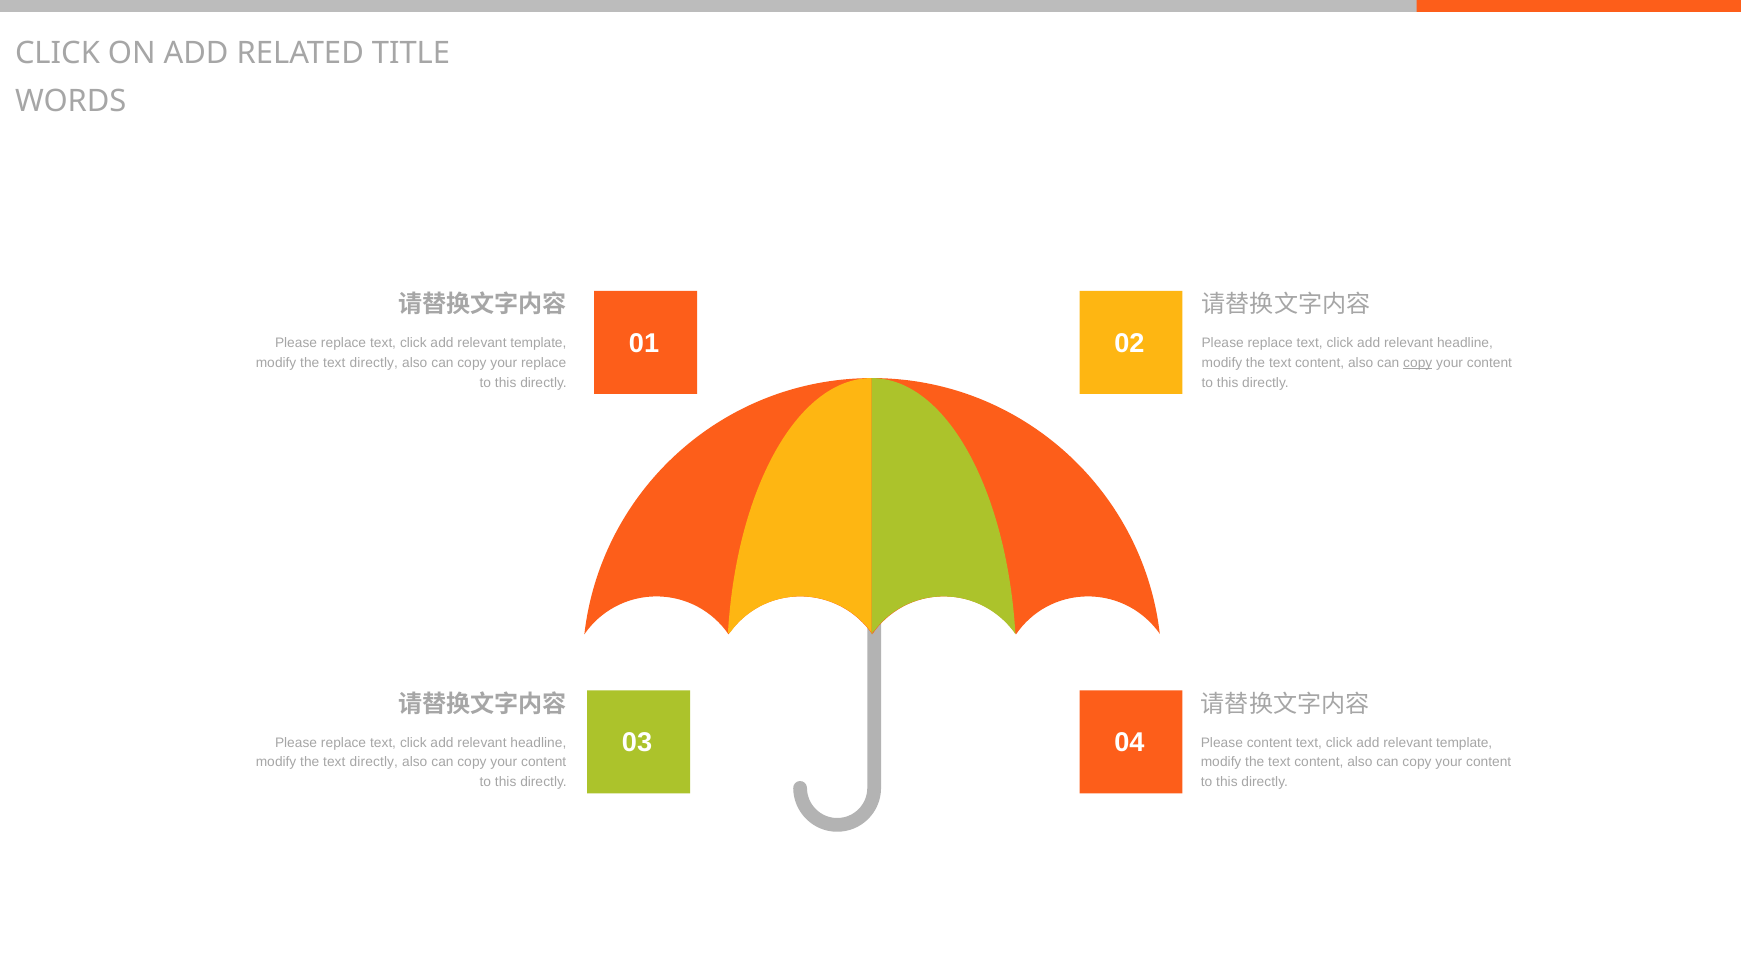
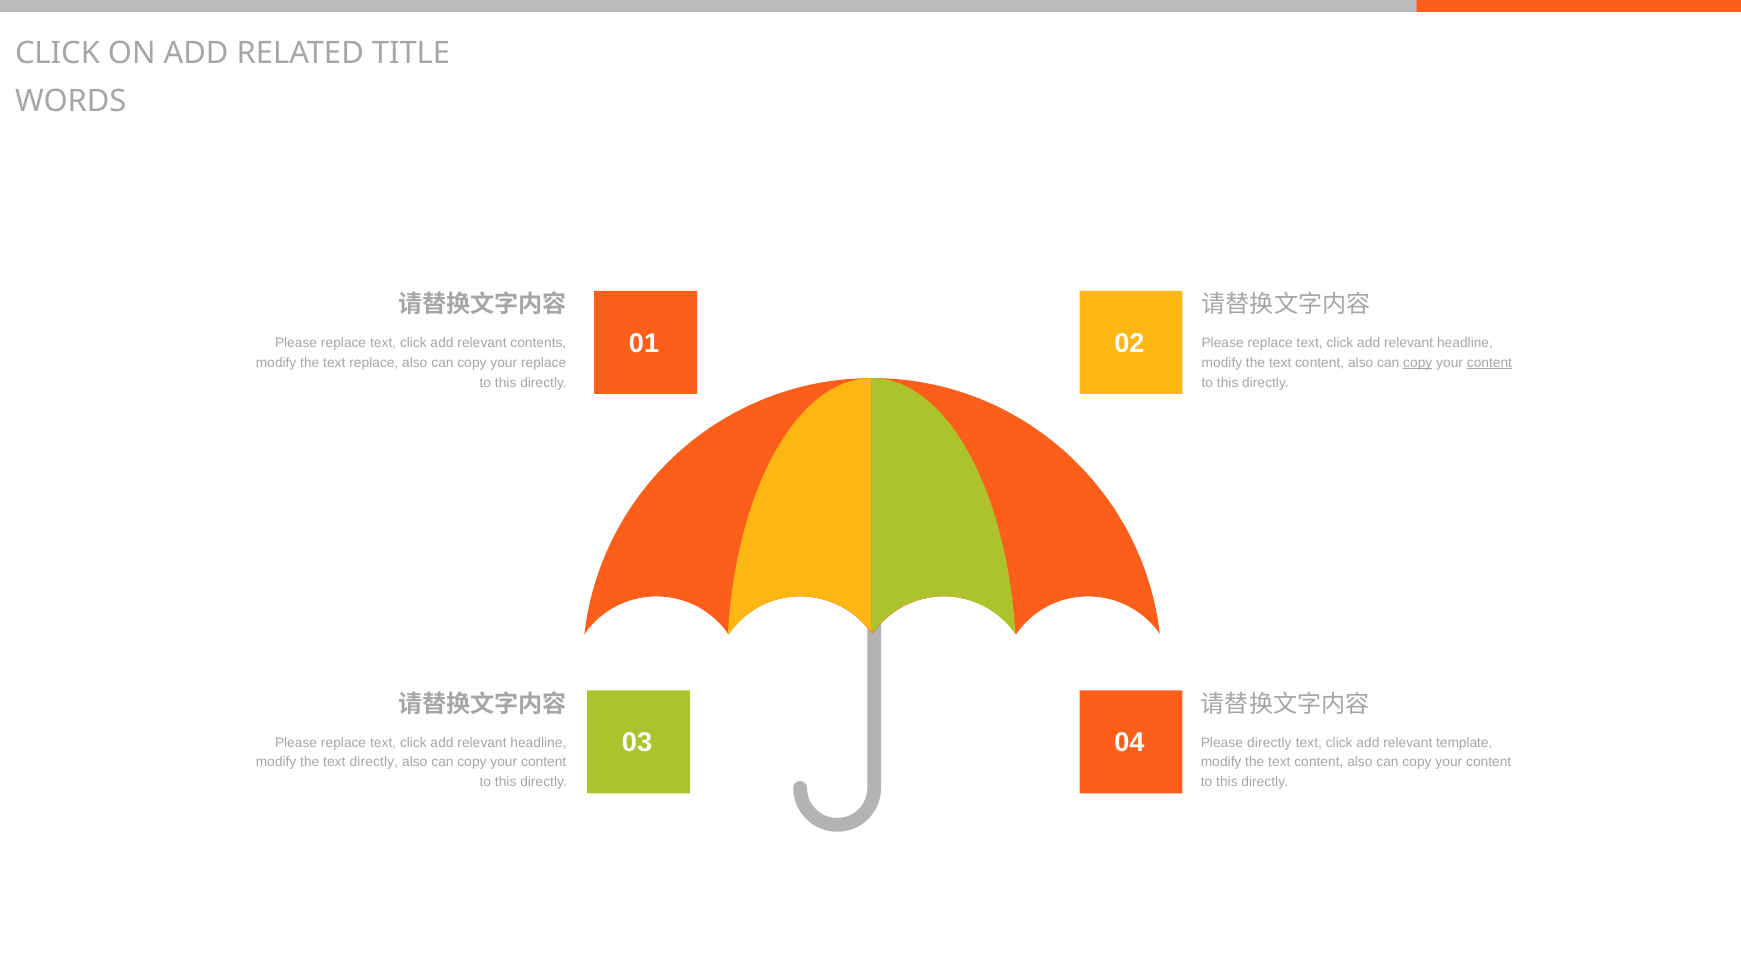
template at (538, 343): template -> contents
directly at (374, 363): directly -> replace
content at (1489, 363) underline: none -> present
Please content: content -> directly
